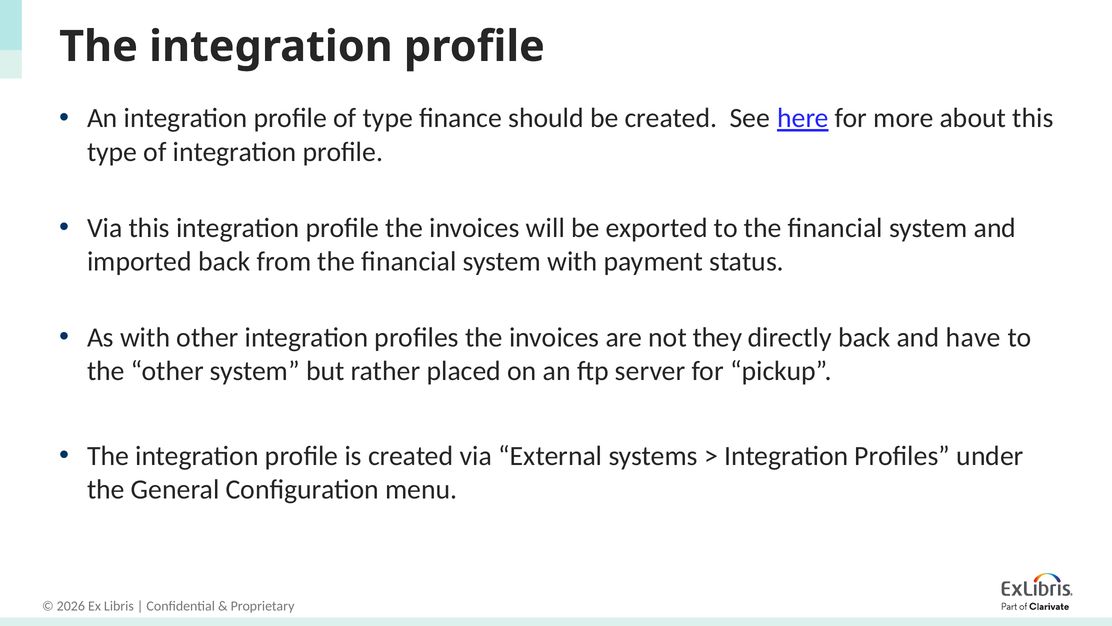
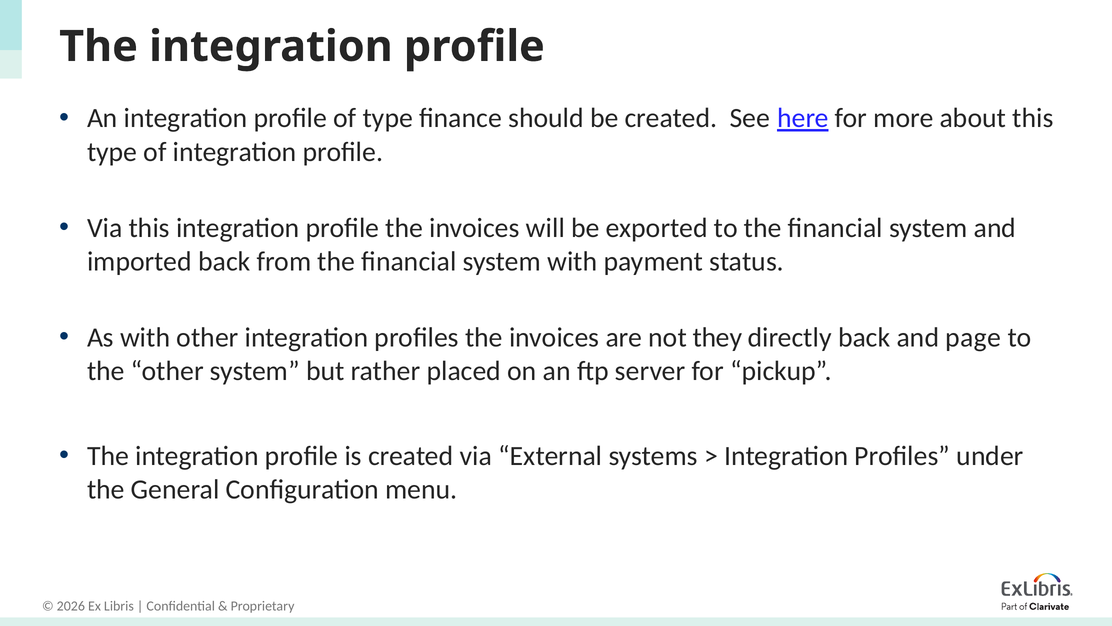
have: have -> page
